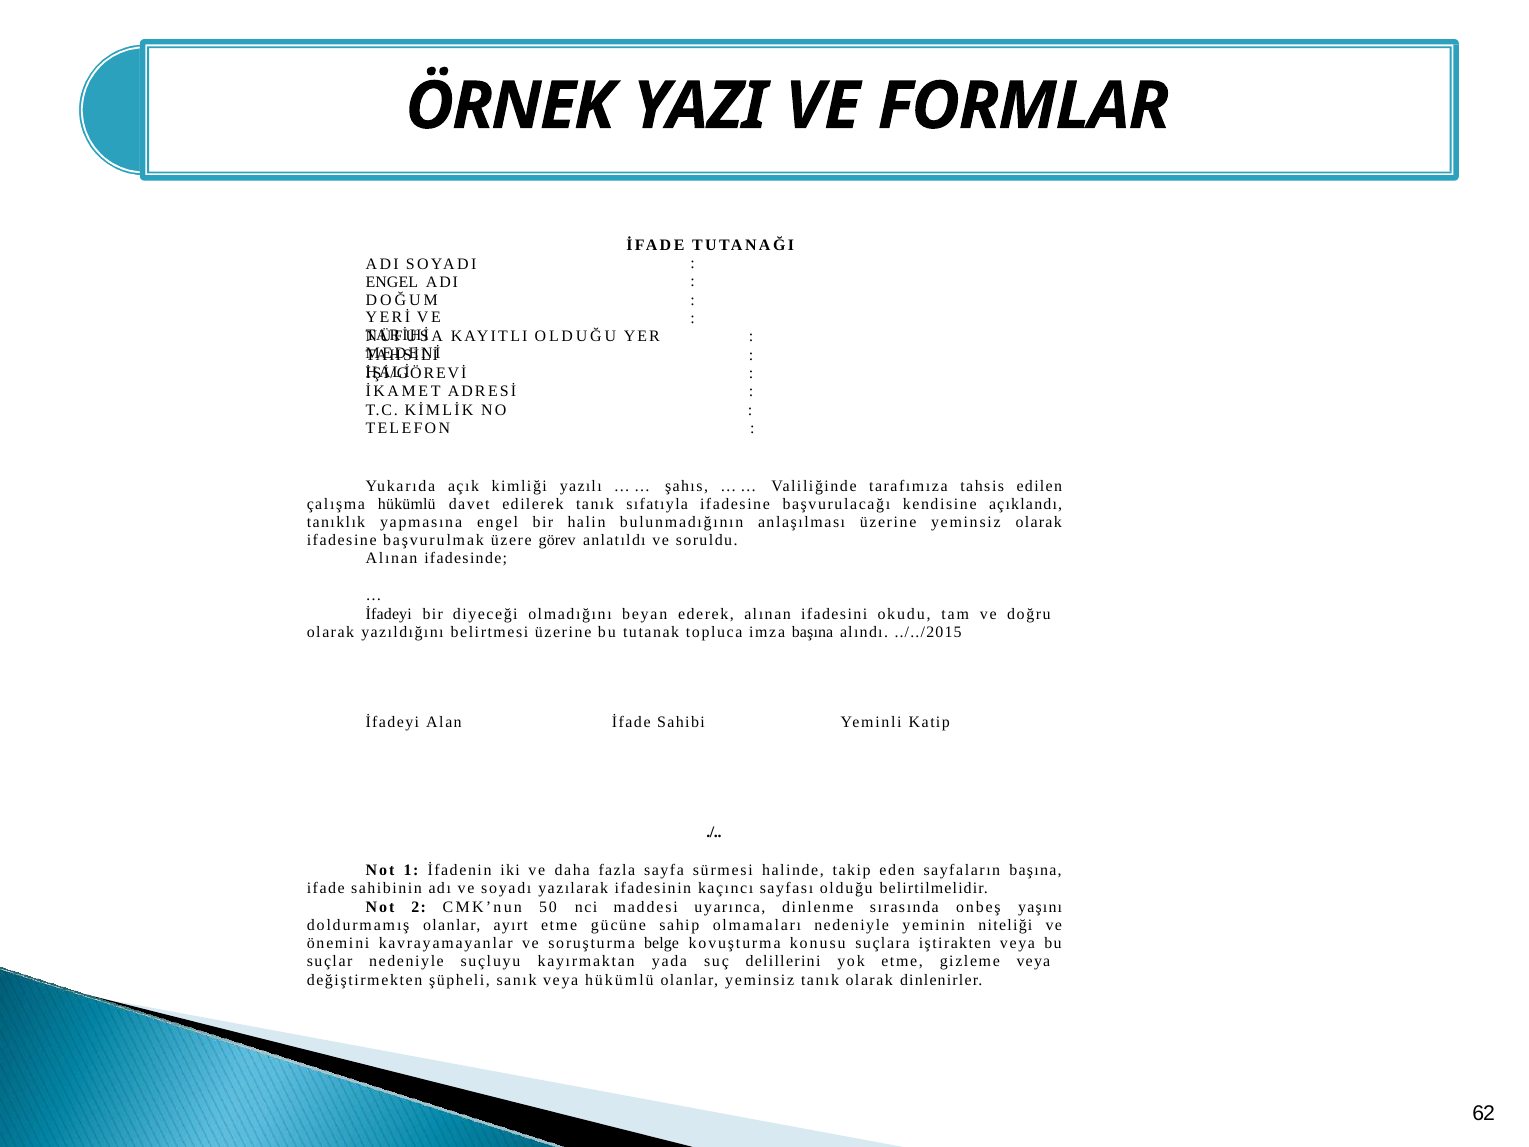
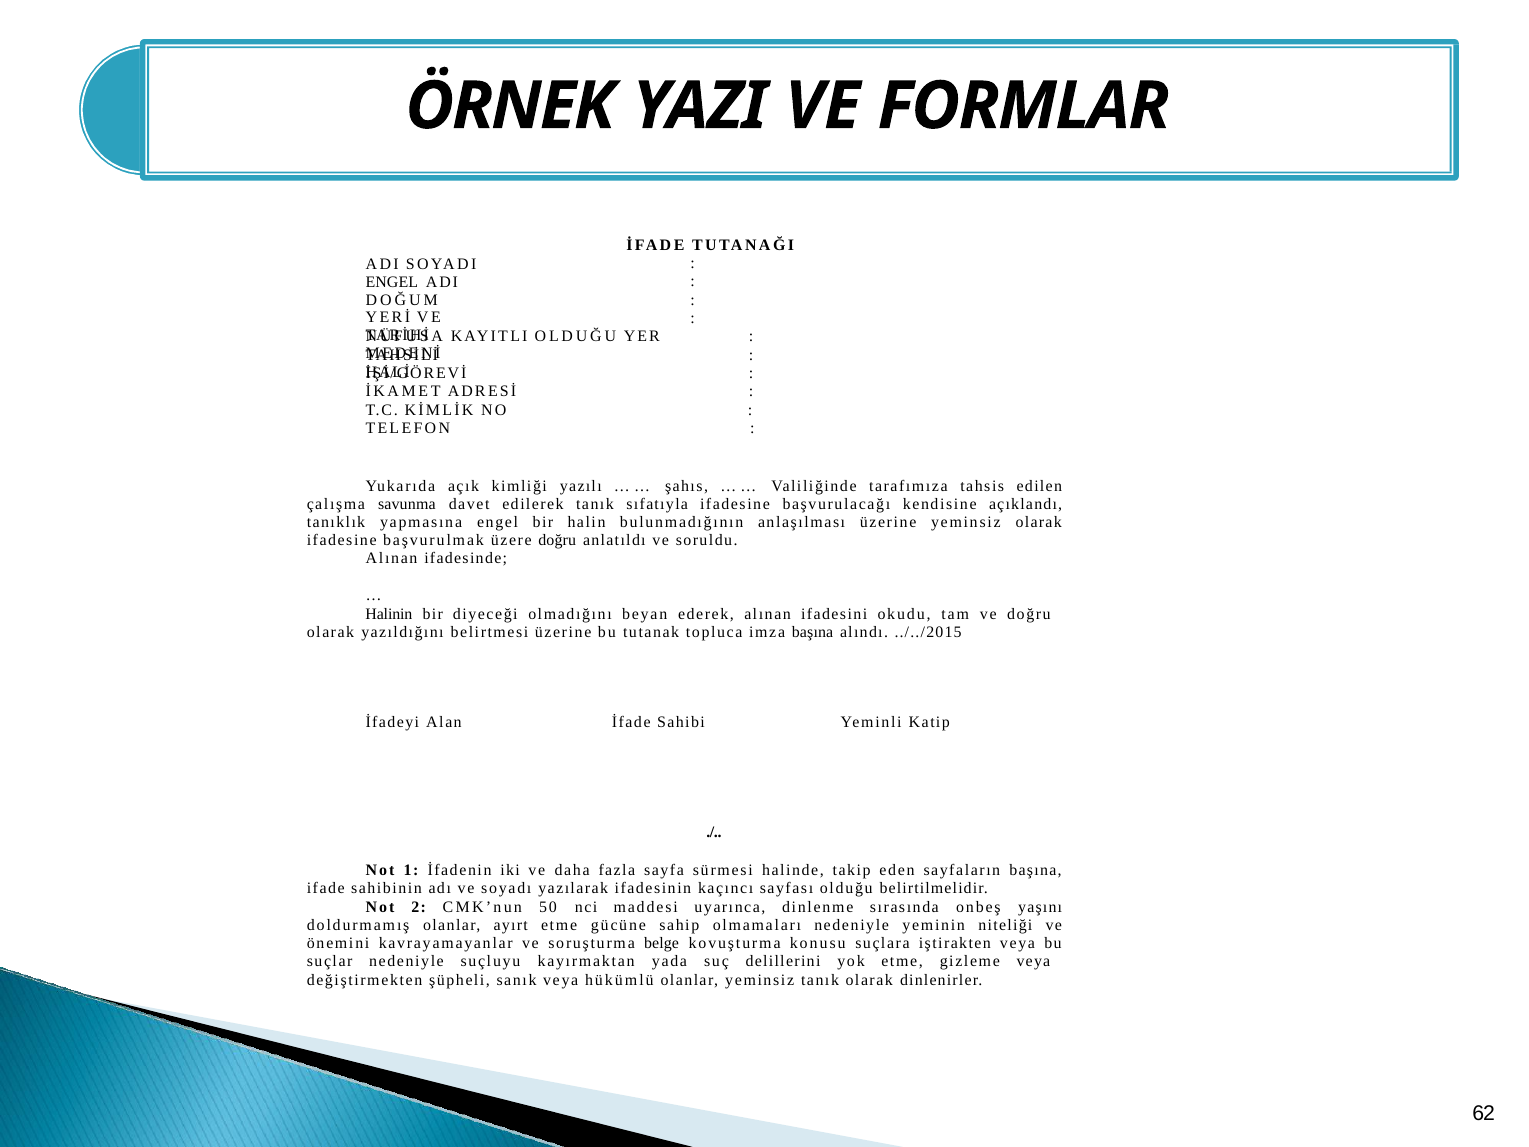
çalışma hükümlü: hükümlü -> savunma
üzere görev: görev -> doğru
İfadeyi at (389, 614): İfadeyi -> Halinin
